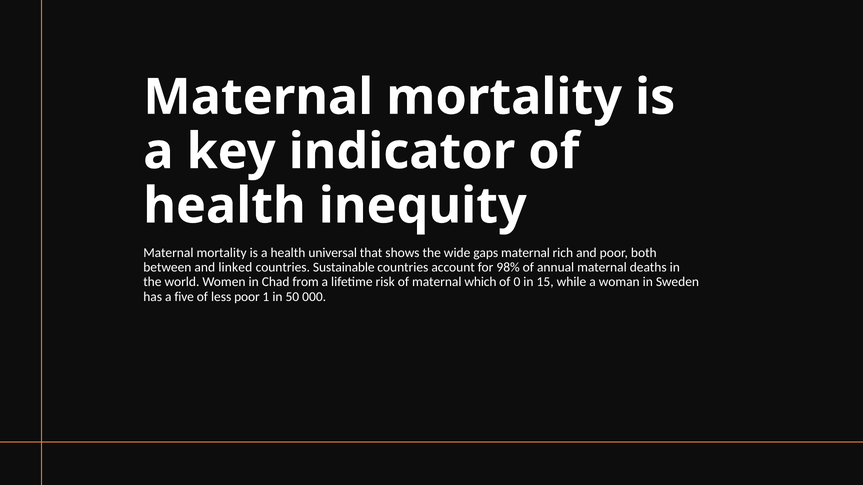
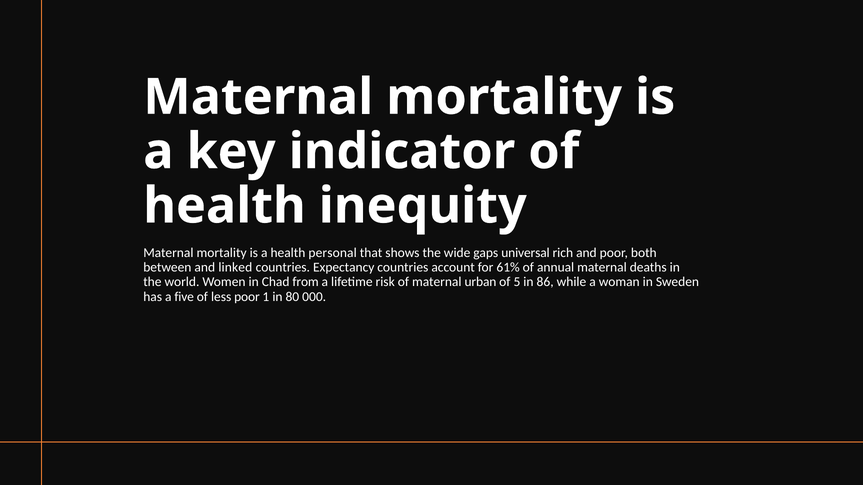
universal: universal -> personal
gaps maternal: maternal -> universal
Sustainable: Sustainable -> Expectancy
98%: 98% -> 61%
which: which -> urban
0: 0 -> 5
15: 15 -> 86
50: 50 -> 80
